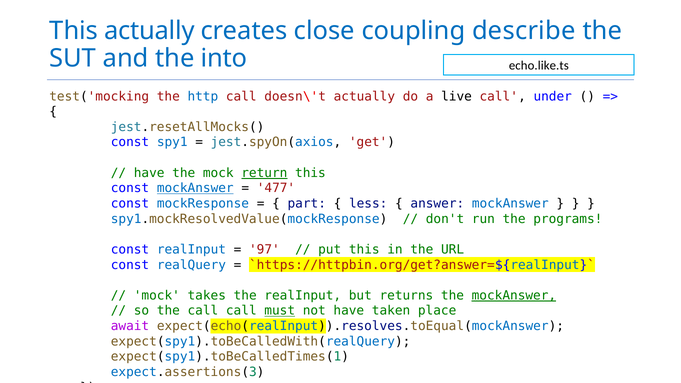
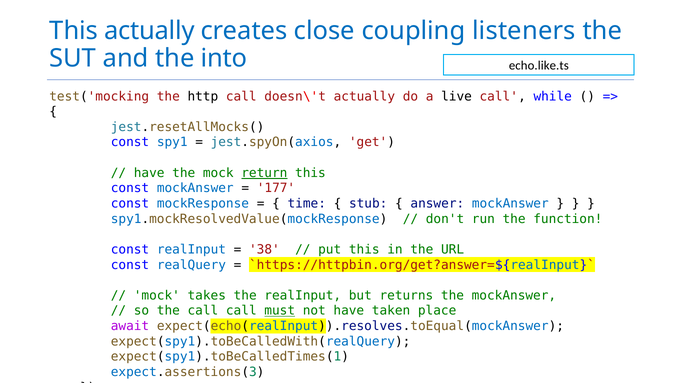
describe: describe -> listeners
http colour: blue -> black
under: under -> while
mockAnswer at (195, 188) underline: present -> none
477: 477 -> 177
part: part -> time
less: less -> stub
programs: programs -> function
97: 97 -> 38
mockAnswer at (514, 296) underline: present -> none
